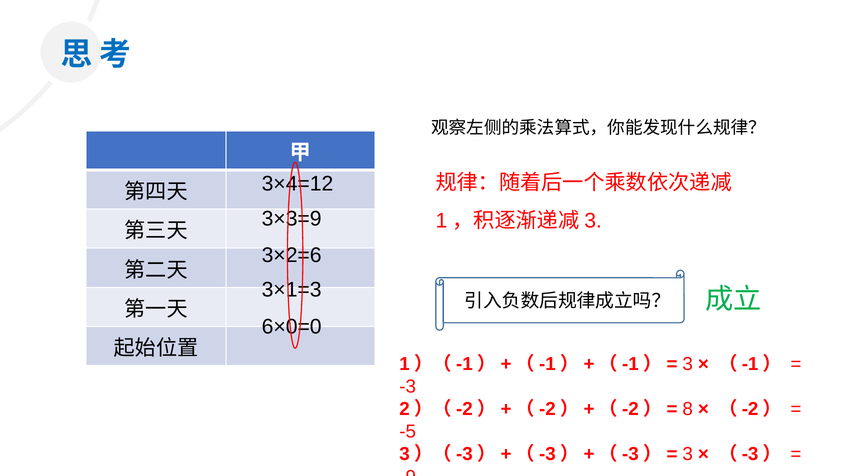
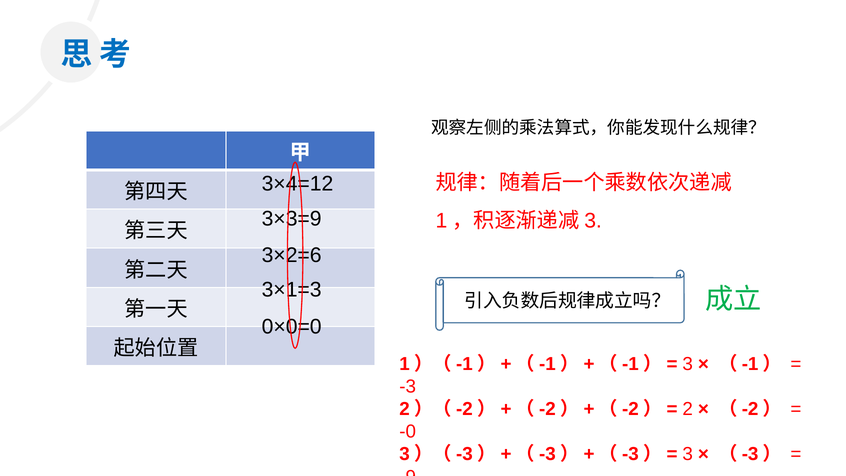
6×0=0: 6×0=0 -> 0×0=0
8: 8 -> 2
-5: -5 -> -0
